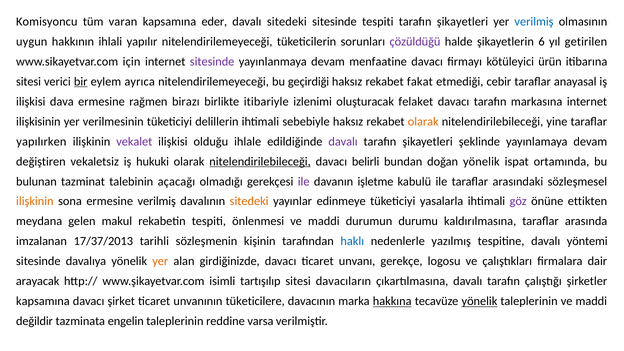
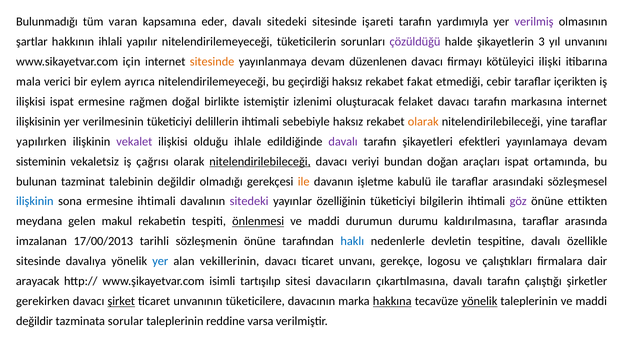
Komisyoncu: Komisyoncu -> Bulunmadığı
sitesinde tespiti: tespiti -> işareti
şikayetleri at (462, 22): şikayetleri -> yardımıyla
verilmiş at (534, 22) colour: blue -> purple
uygun: uygun -> şartlar
6: 6 -> 3
getirilen: getirilen -> unvanını
sitesinde at (212, 61) colour: purple -> orange
menfaatine: menfaatine -> düzenlenen
ürün: ürün -> ilişki
sitesi at (29, 81): sitesi -> mala
bir underline: present -> none
anayasal: anayasal -> içerikten
ilişkisi dava: dava -> ispat
birazı: birazı -> doğal
itibariyle: itibariyle -> istemiştir
şeklinde: şeklinde -> efektleri
değiştiren: değiştiren -> sisteminin
hukuki: hukuki -> çağrısı
belirli: belirli -> veriyi
doğan yönelik: yönelik -> araçları
talebinin açacağı: açacağı -> değildir
ile at (304, 181) colour: purple -> orange
ilişkinin at (35, 201) colour: orange -> blue
ermesine verilmiş: verilmiş -> ihtimali
sitedeki at (249, 201) colour: orange -> purple
edinmeye: edinmeye -> özelliğinin
yasalarla: yasalarla -> bilgilerin
önlenmesi underline: none -> present
17/37/2013: 17/37/2013 -> 17/00/2013
sözleşmenin kişinin: kişinin -> önüne
yazılmış: yazılmış -> devletin
yöntemi: yöntemi -> özellikle
yer at (160, 261) colour: orange -> blue
girdiğinizde: girdiğinizde -> vekillerinin
kapsamına at (43, 301): kapsamına -> gerekirken
şirket underline: none -> present
engelin: engelin -> sorular
